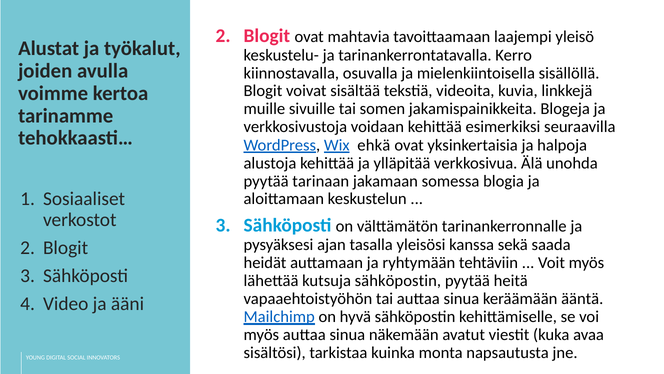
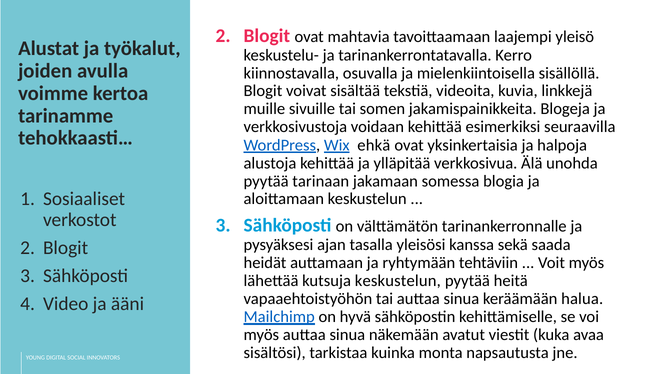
kutsuja sähköpostin: sähköpostin -> keskustelun
ääntä: ääntä -> halua
